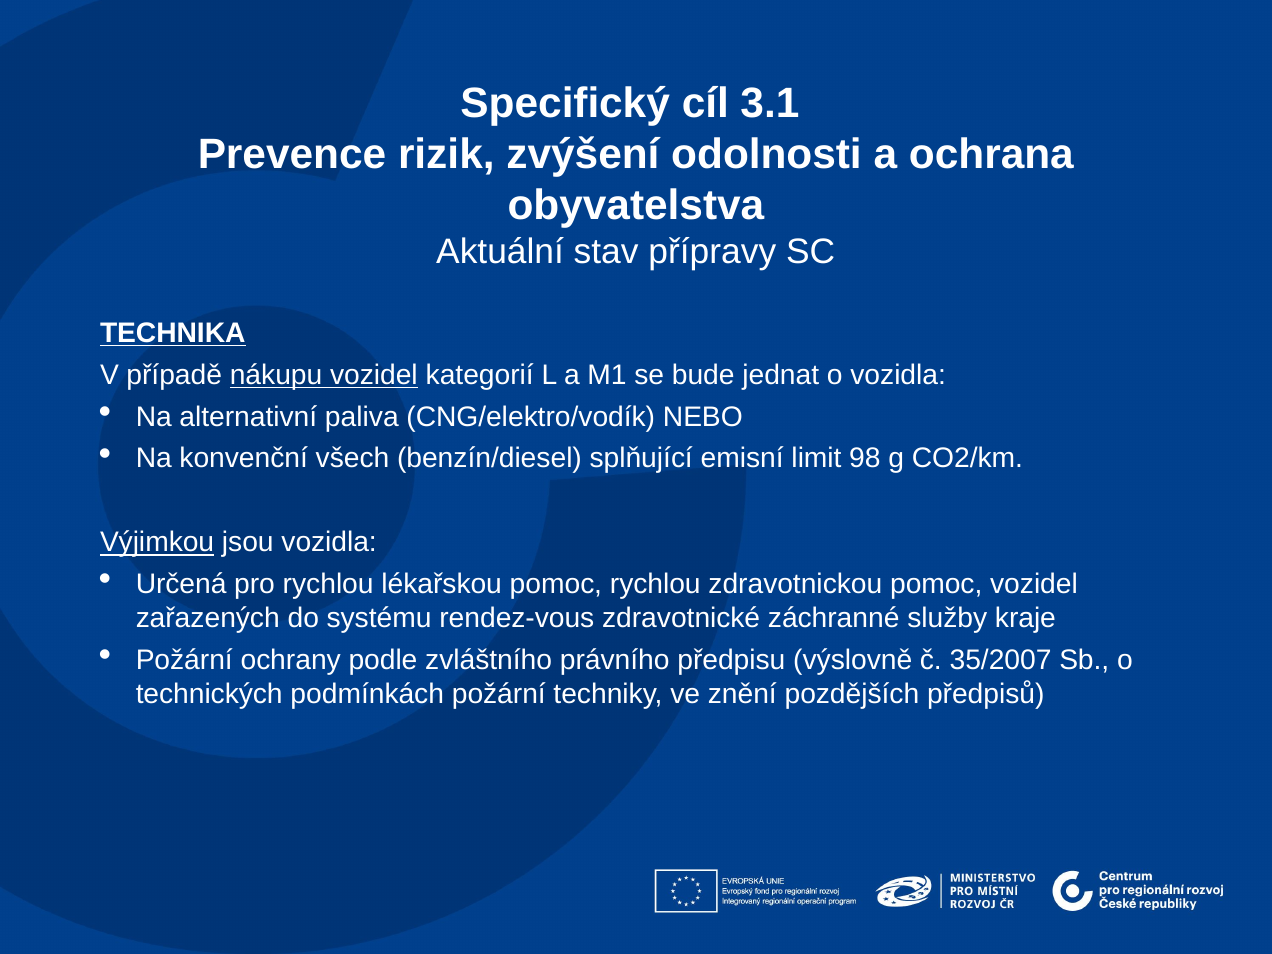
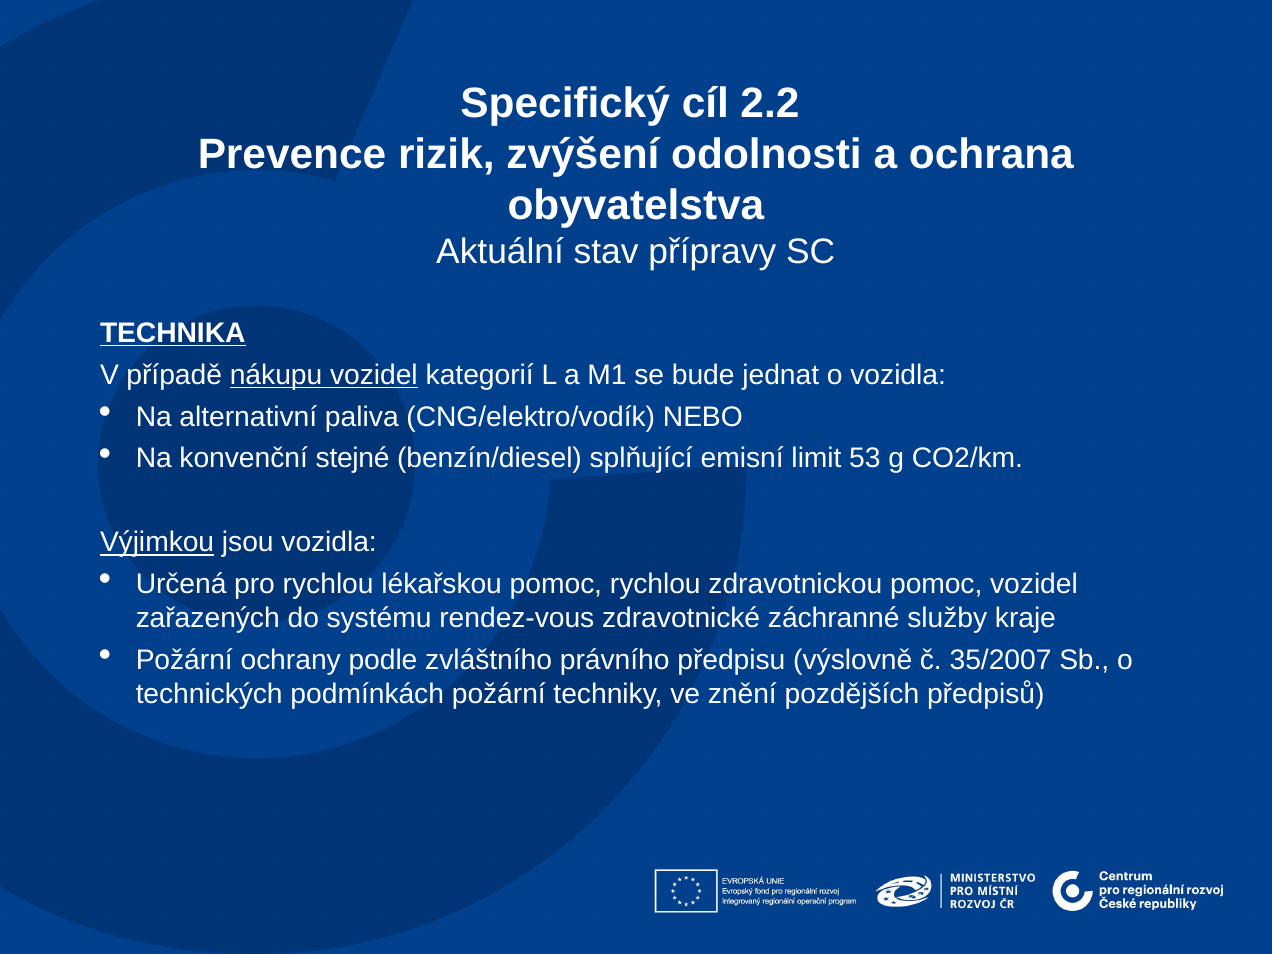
3.1: 3.1 -> 2.2
všech: všech -> stejné
98: 98 -> 53
